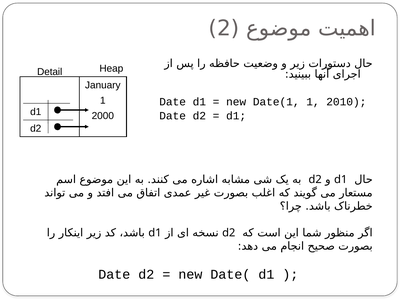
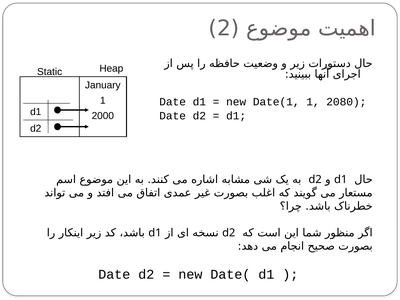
Detail: Detail -> Static
2010: 2010 -> 2080
